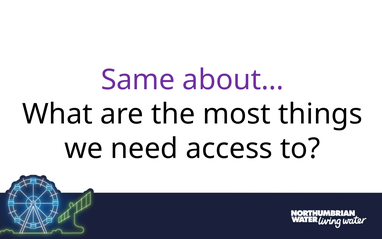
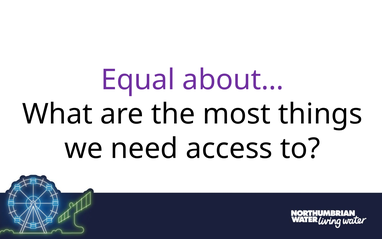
Same: Same -> Equal
